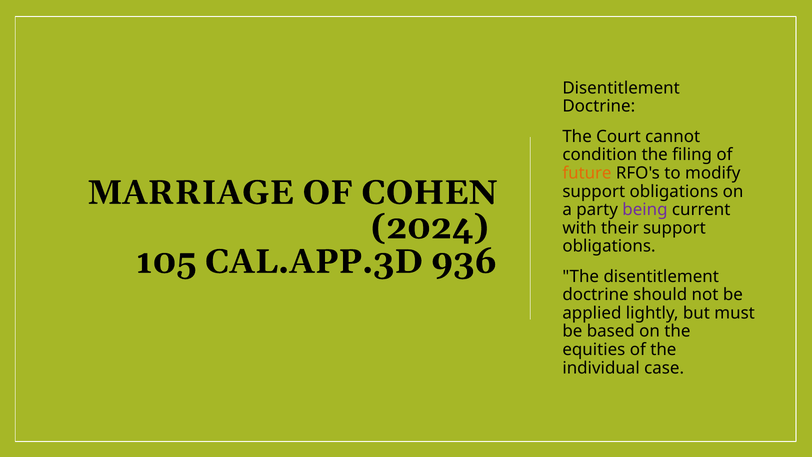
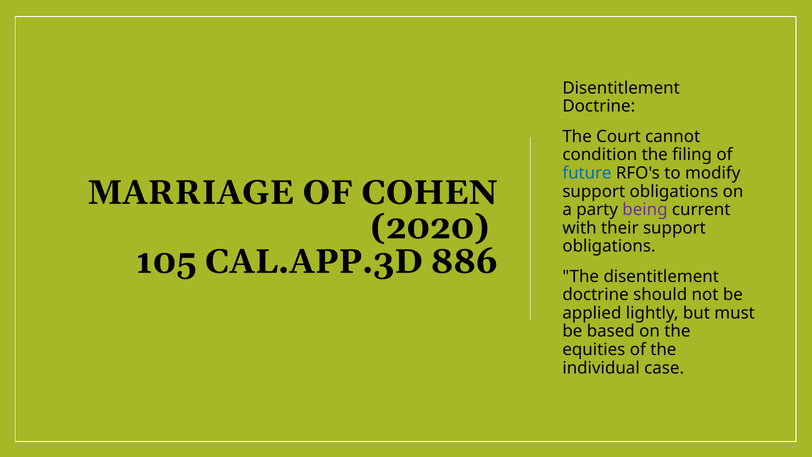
future colour: orange -> blue
2024: 2024 -> 2020
936: 936 -> 886
